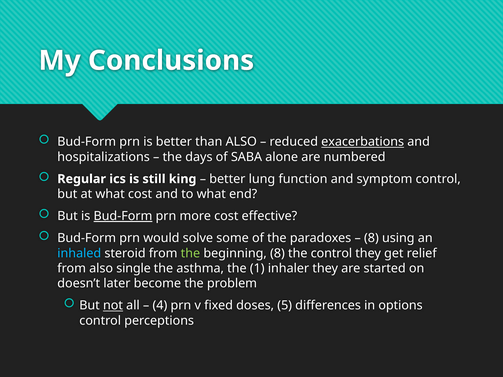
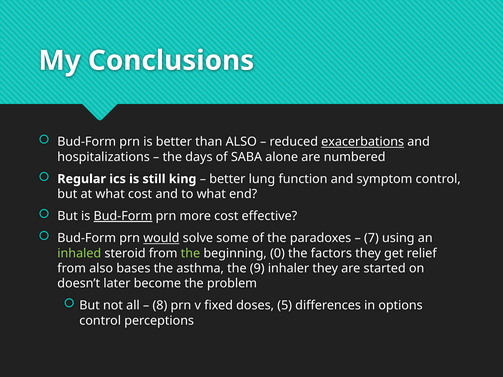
would underline: none -> present
8 at (371, 238): 8 -> 7
inhaled colour: light blue -> light green
beginning 8: 8 -> 0
the control: control -> factors
single: single -> bases
1: 1 -> 9
not underline: present -> none
4: 4 -> 8
